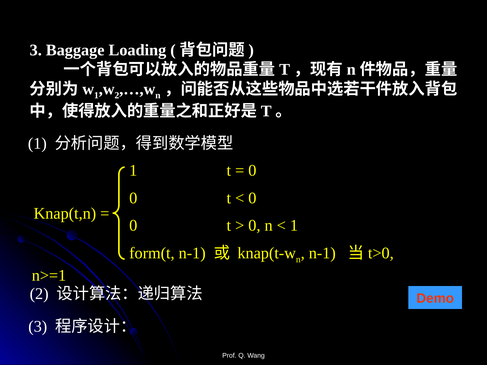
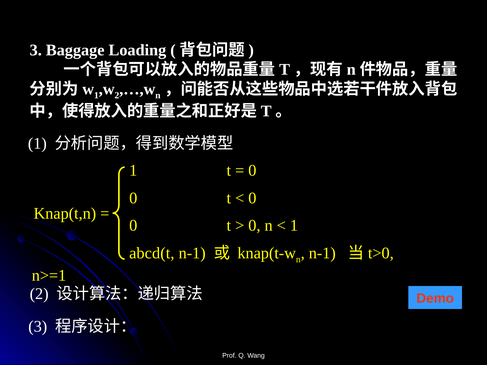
form(t: form(t -> abcd(t
